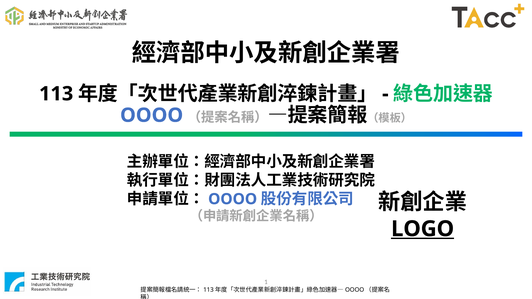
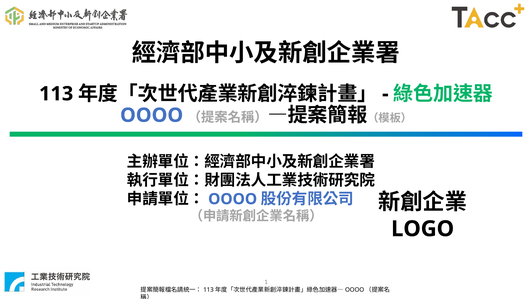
LOGO underline: present -> none
